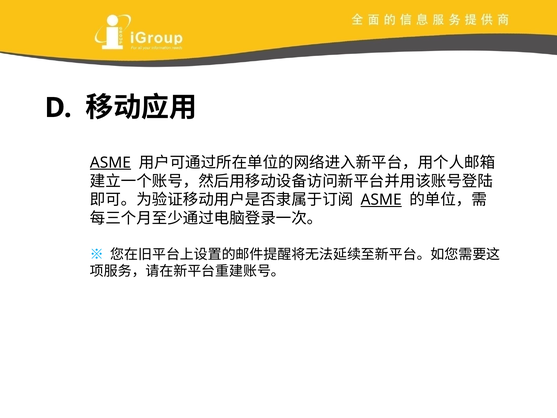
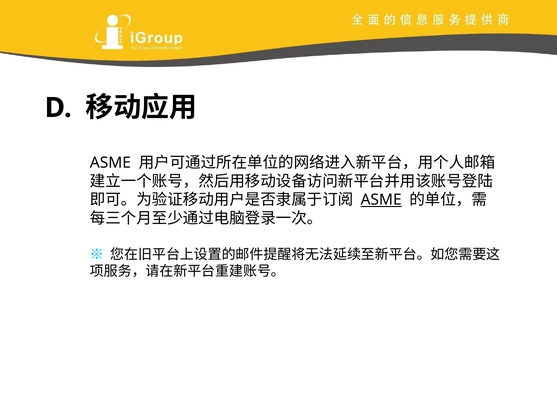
ASME at (110, 163) underline: present -> none
